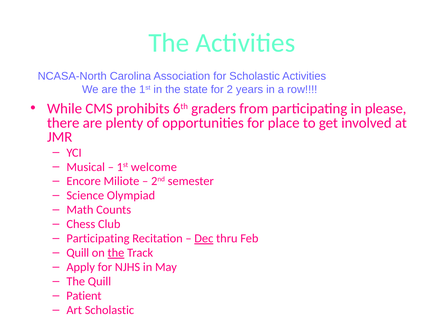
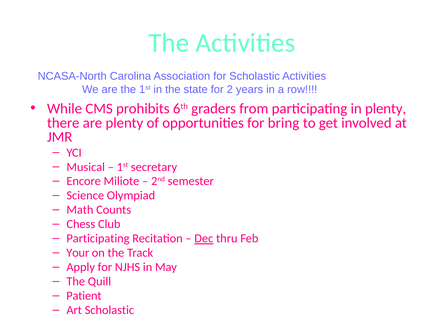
in please: please -> plenty
place: place -> bring
welcome: welcome -> secretary
Quill at (78, 253): Quill -> Your
the at (116, 253) underline: present -> none
